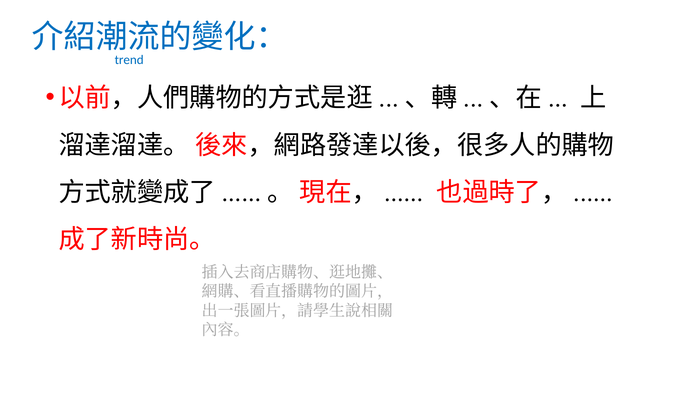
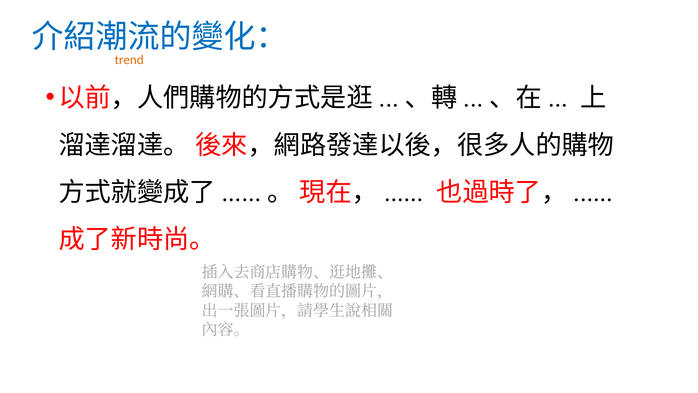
trend colour: blue -> orange
